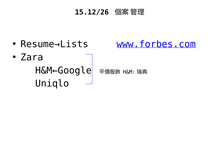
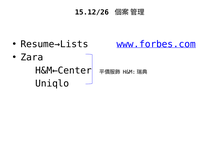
H&M←Google: H&M←Google -> H&M←Center
